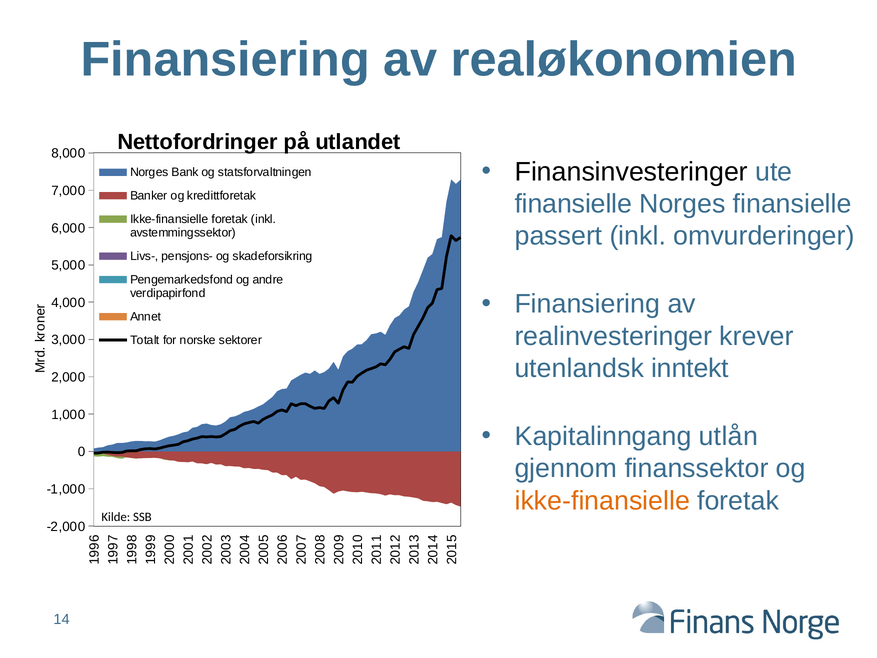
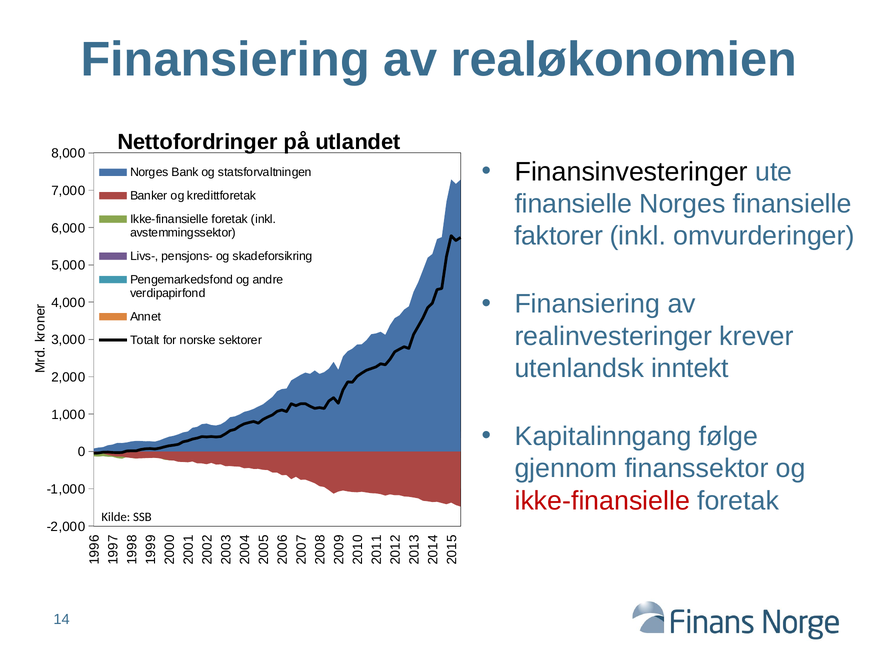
passert: passert -> faktorer
utlån: utlån -> følge
ikke-finansielle at (602, 501) colour: orange -> red
